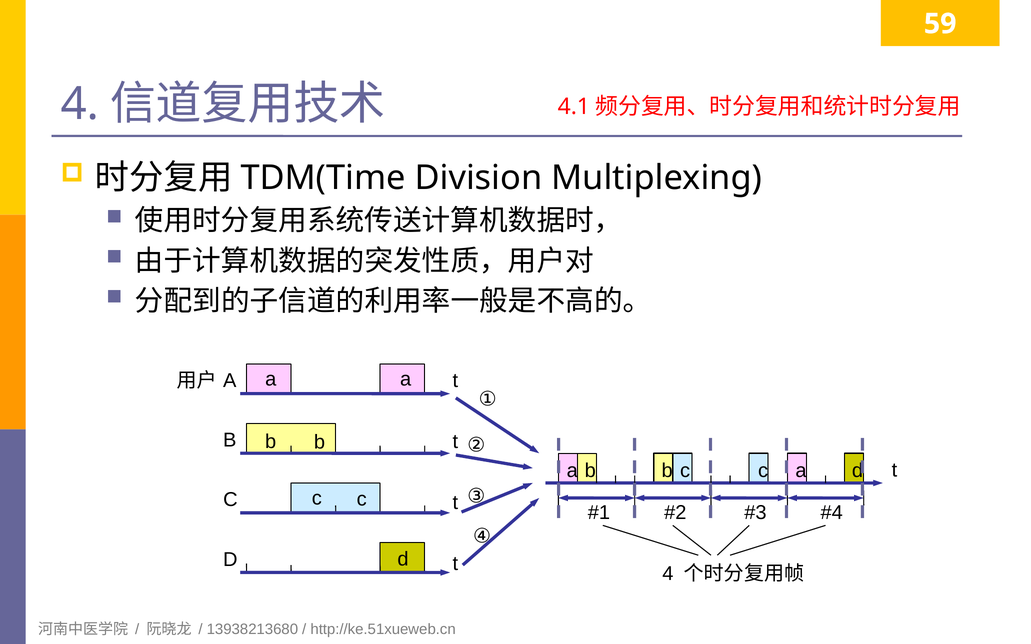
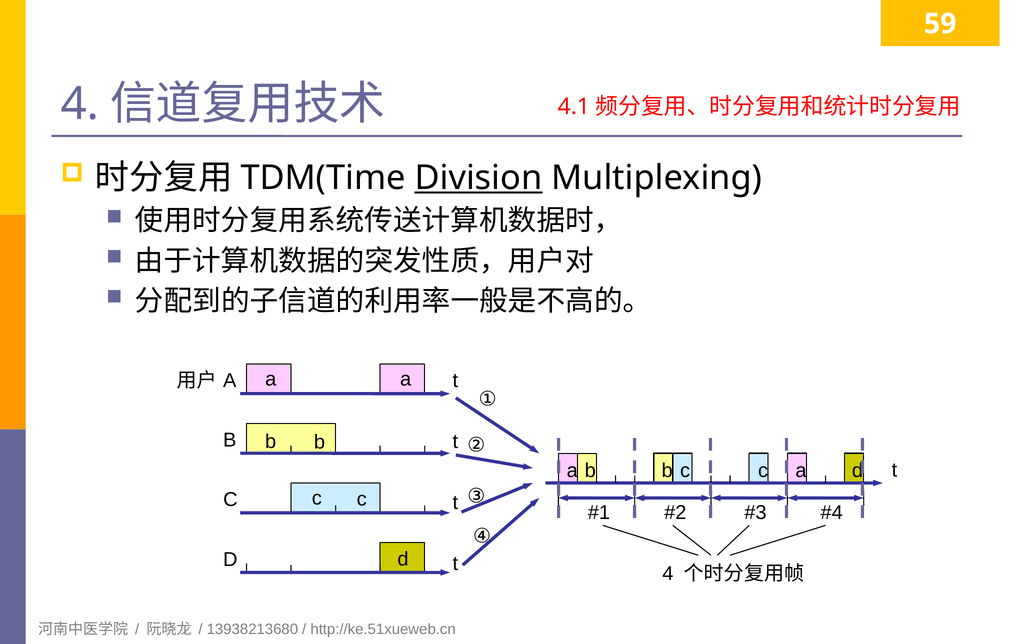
Division underline: none -> present
